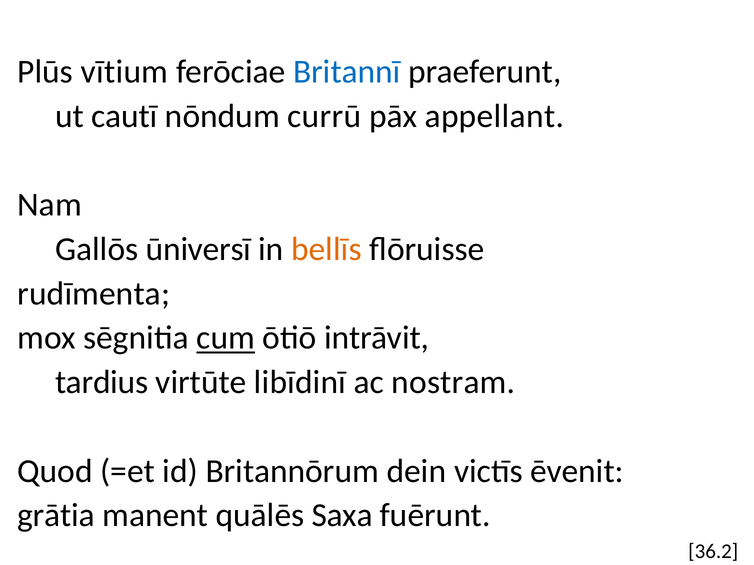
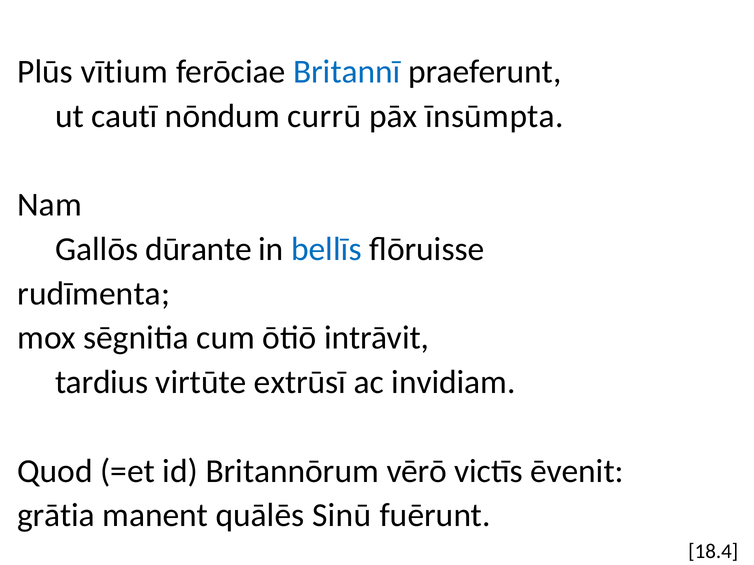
appellant: appellant -> īnsūmpta
ūniversī: ūniversī -> dūrante
bellīs colour: orange -> blue
cum underline: present -> none
libīdinī: libīdinī -> extrūsī
nostram: nostram -> invidiam
dein: dein -> vērō
Saxa: Saxa -> Sinū
36.2: 36.2 -> 18.4
